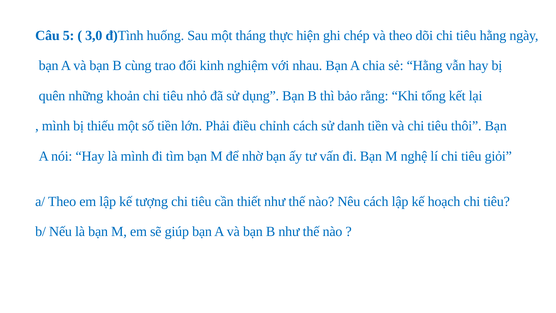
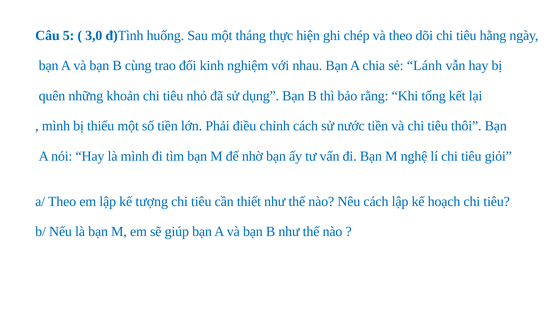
sẻ Hằng: Hằng -> Lánh
danh: danh -> nước
